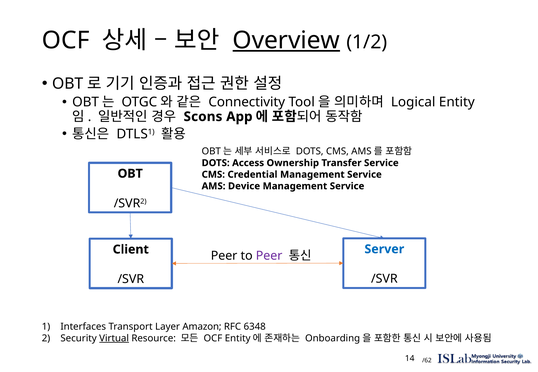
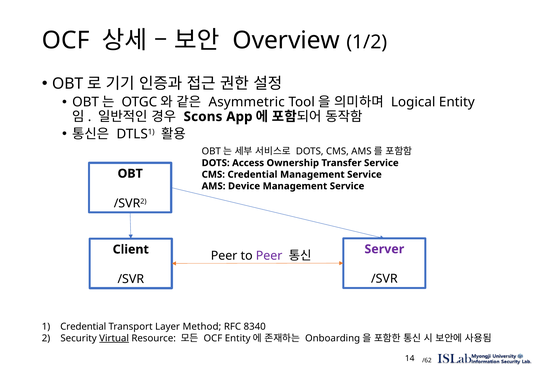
Overview underline: present -> none
Connectivity: Connectivity -> Asymmetric
Server colour: blue -> purple
Interfaces at (83, 327): Interfaces -> Credential
Amazon: Amazon -> Method
6348: 6348 -> 8340
